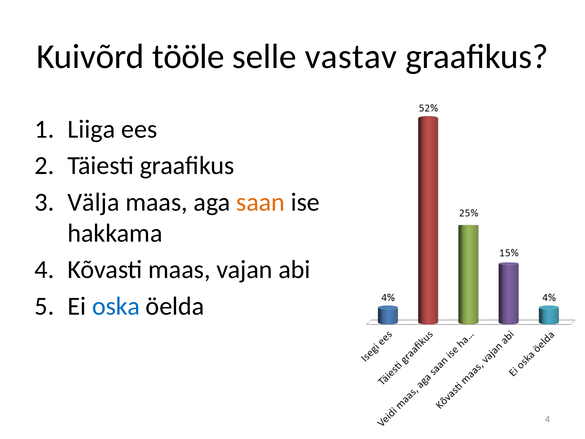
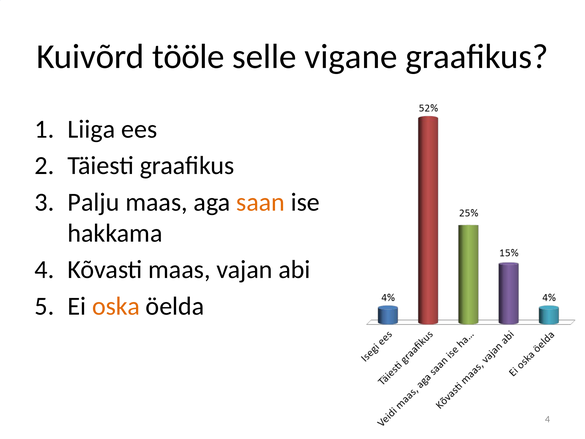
vastav: vastav -> vigane
Välja: Välja -> Palju
oska colour: blue -> orange
